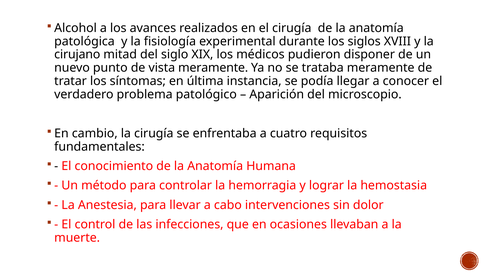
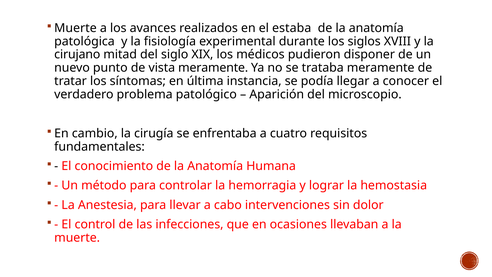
Alcohol at (76, 28): Alcohol -> Muerte
el cirugía: cirugía -> estaba
